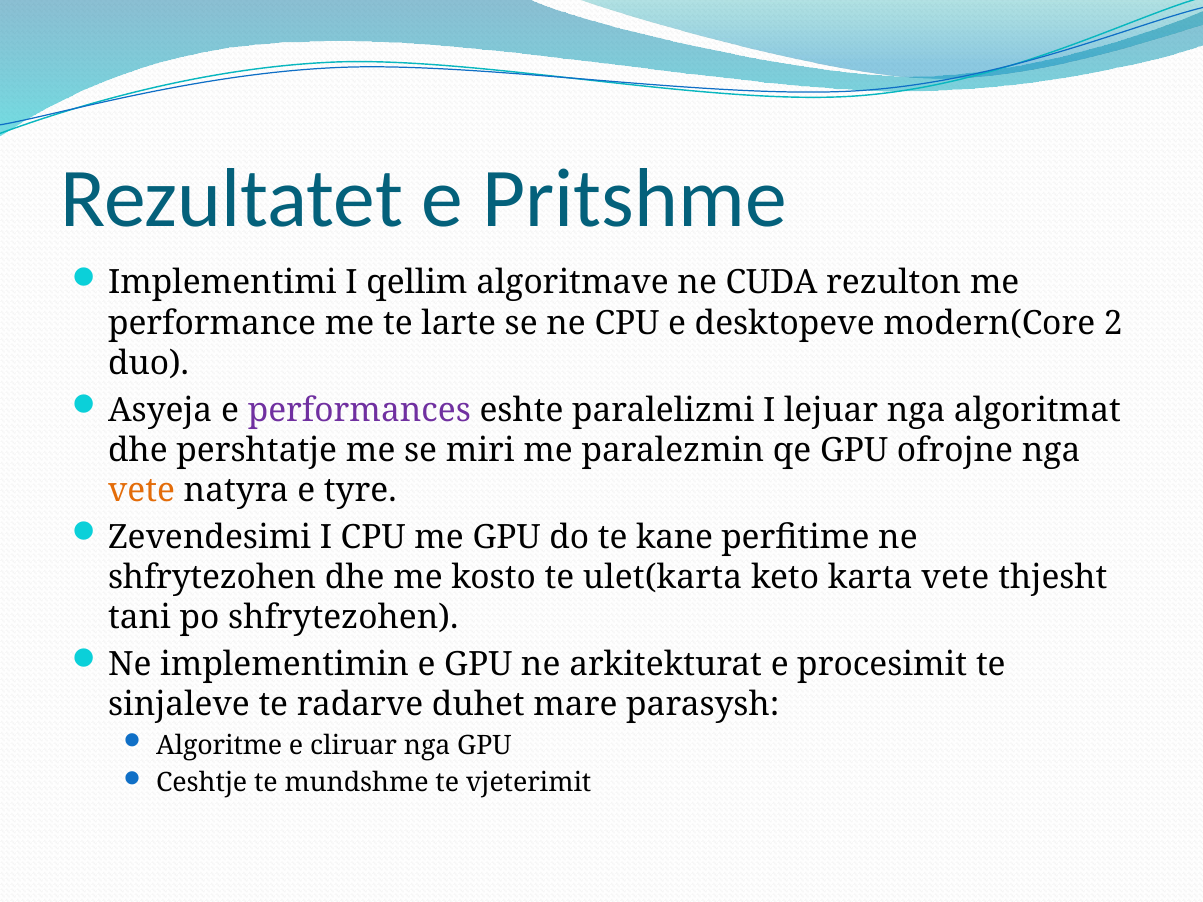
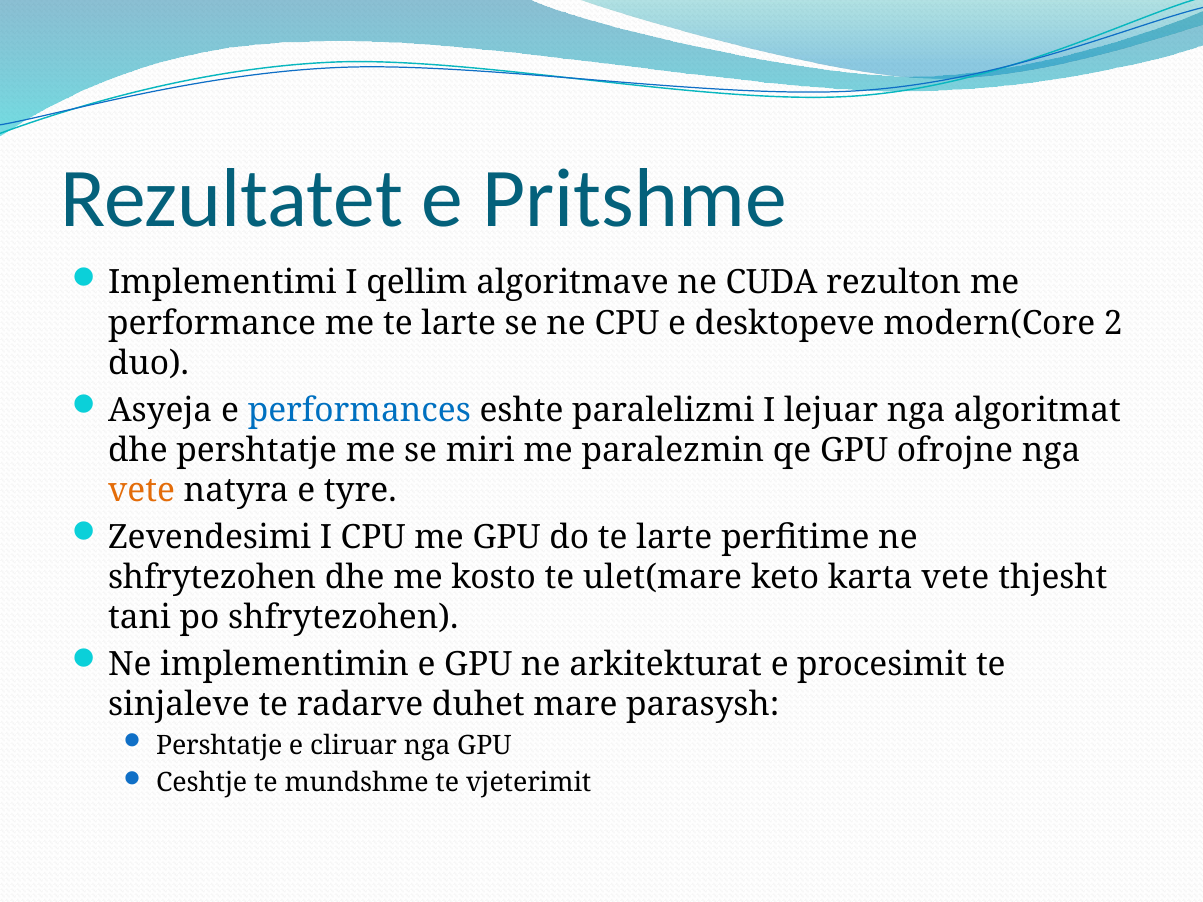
performances colour: purple -> blue
do te kane: kane -> larte
ulet(karta: ulet(karta -> ulet(mare
Algoritme at (219, 746): Algoritme -> Pershtatje
